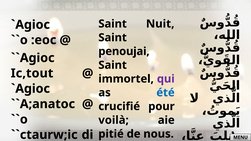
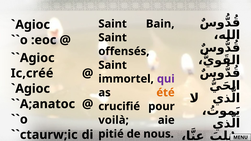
Nuit: Nuit -> Bain
penoujai: penoujai -> offensés
Ic,tout: Ic,tout -> Ic,créé
été colour: blue -> orange
